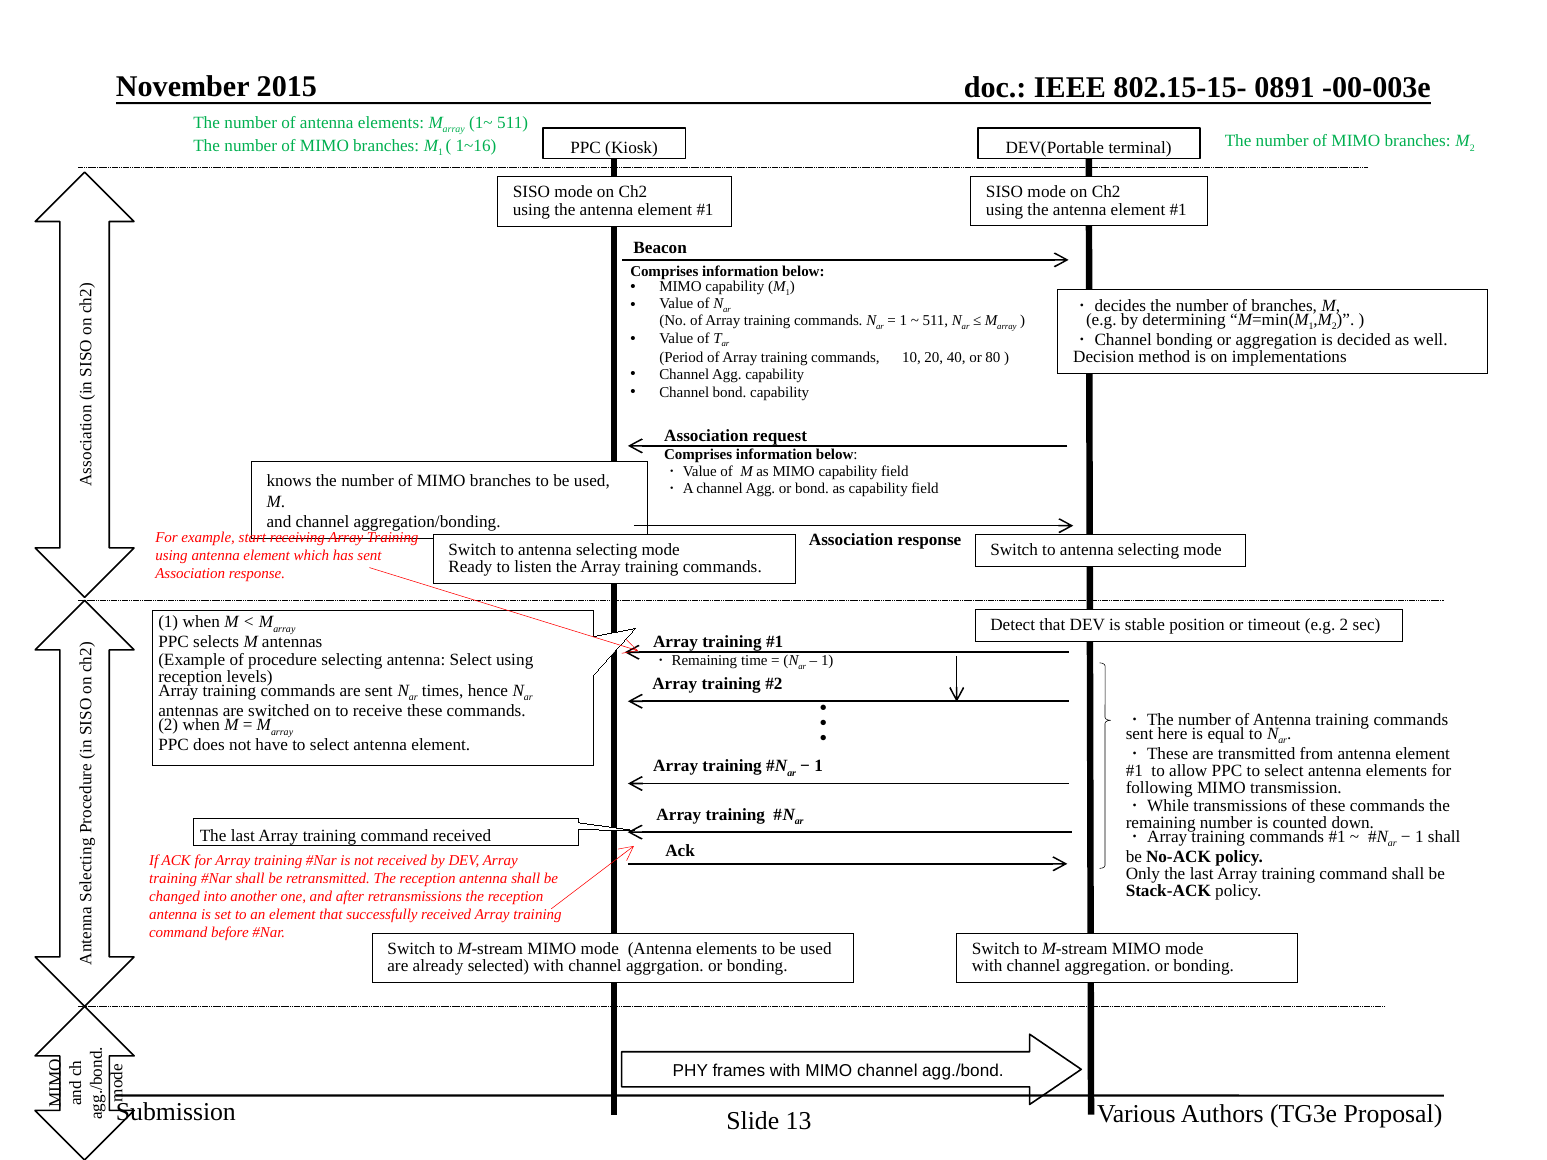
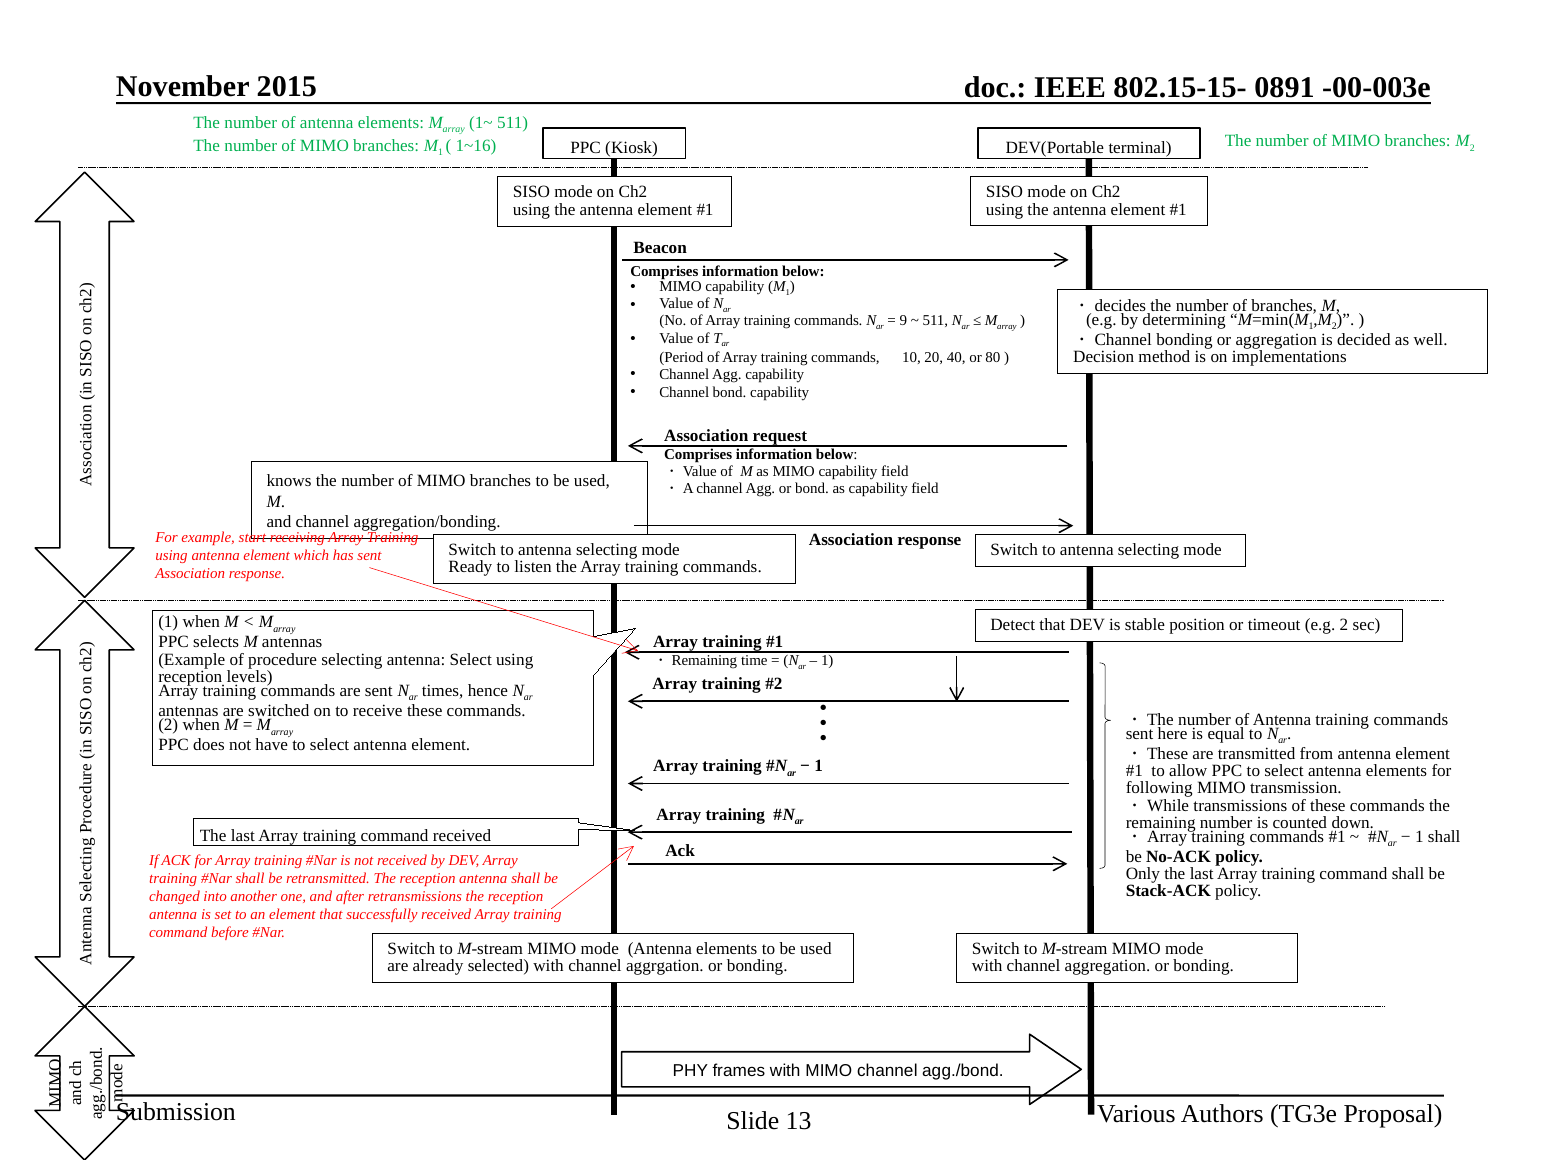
1 at (903, 321): 1 -> 9
